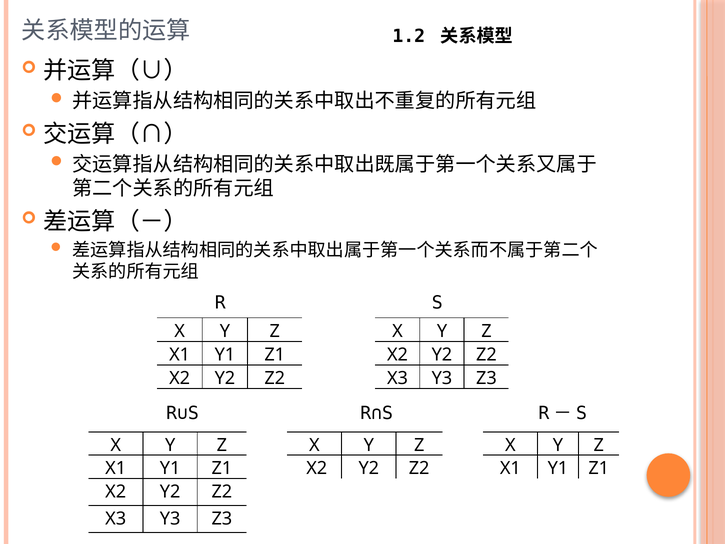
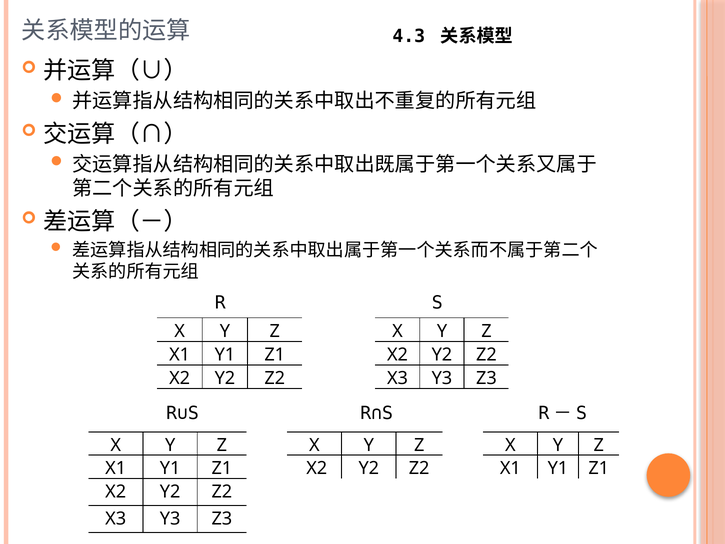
1.2: 1.2 -> 4.3
